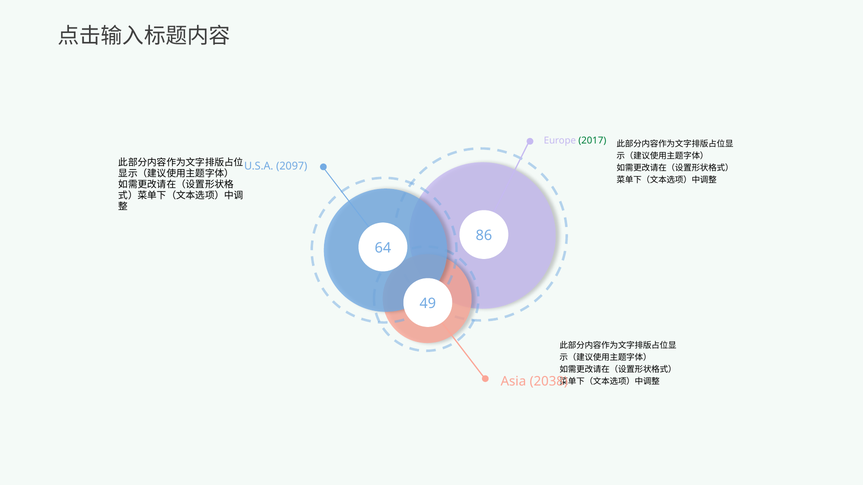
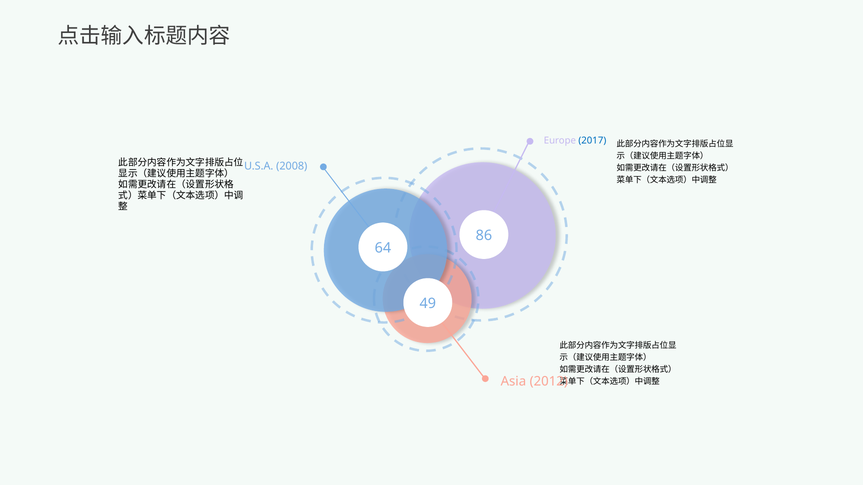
2017 colour: green -> blue
2097: 2097 -> 2008
2038: 2038 -> 2012
